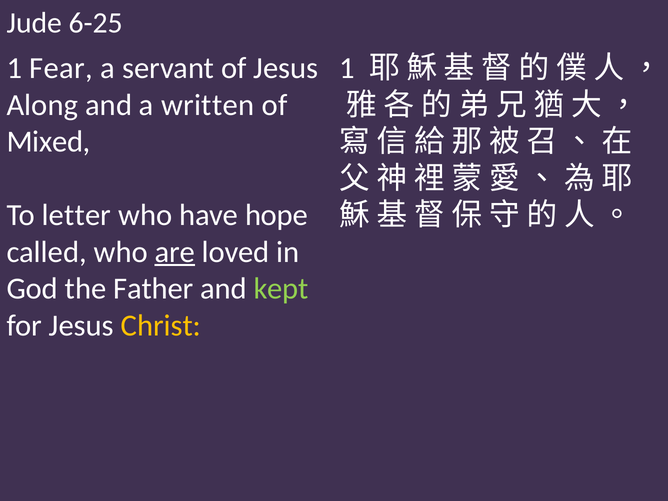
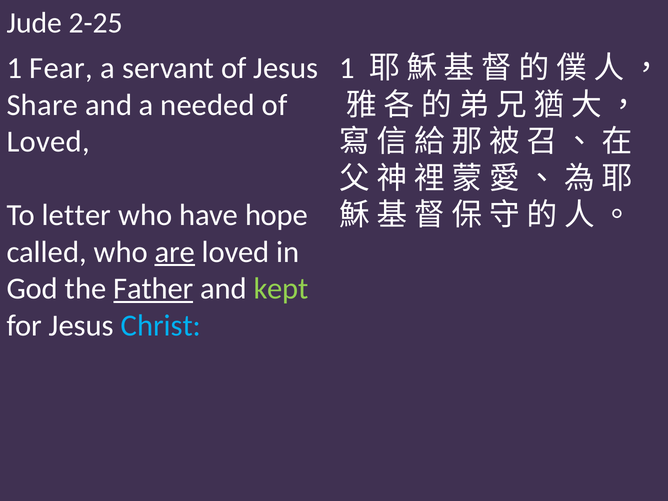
6-25: 6-25 -> 2-25
Along: Along -> Share
written: written -> needed
Mixed at (48, 142): Mixed -> Loved
Father underline: none -> present
Christ colour: yellow -> light blue
